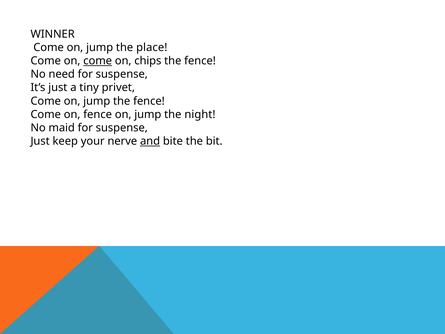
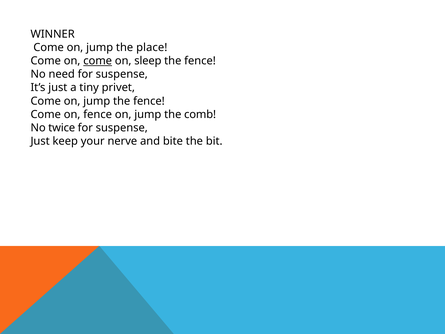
chips: chips -> sleep
night: night -> comb
maid: maid -> twice
and underline: present -> none
